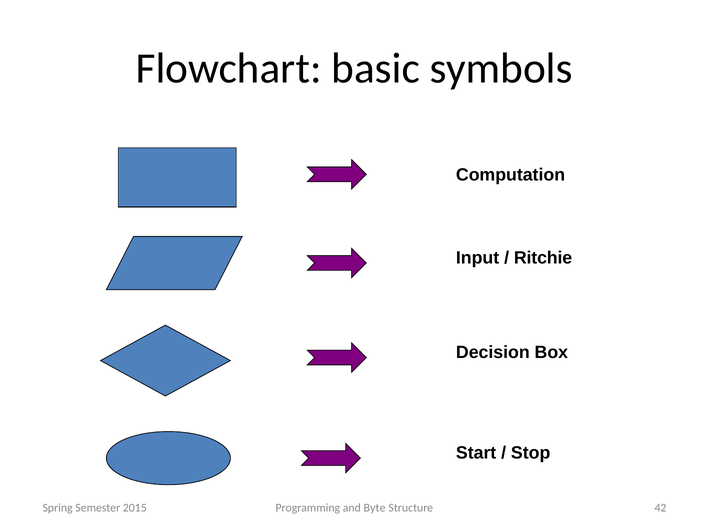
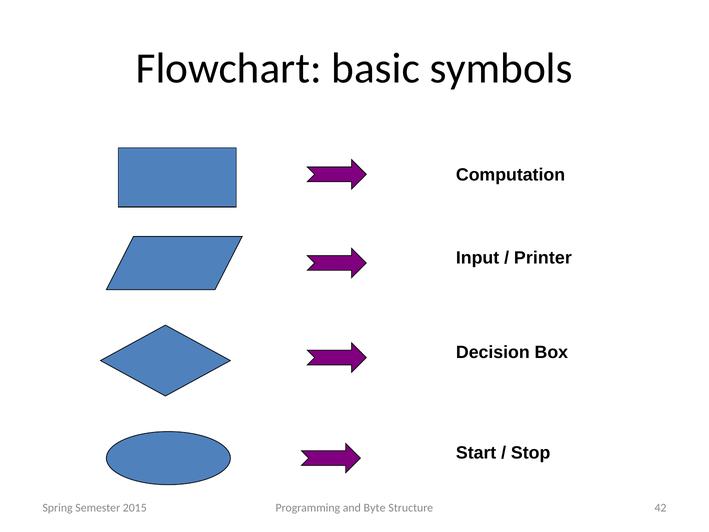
Ritchie: Ritchie -> Printer
